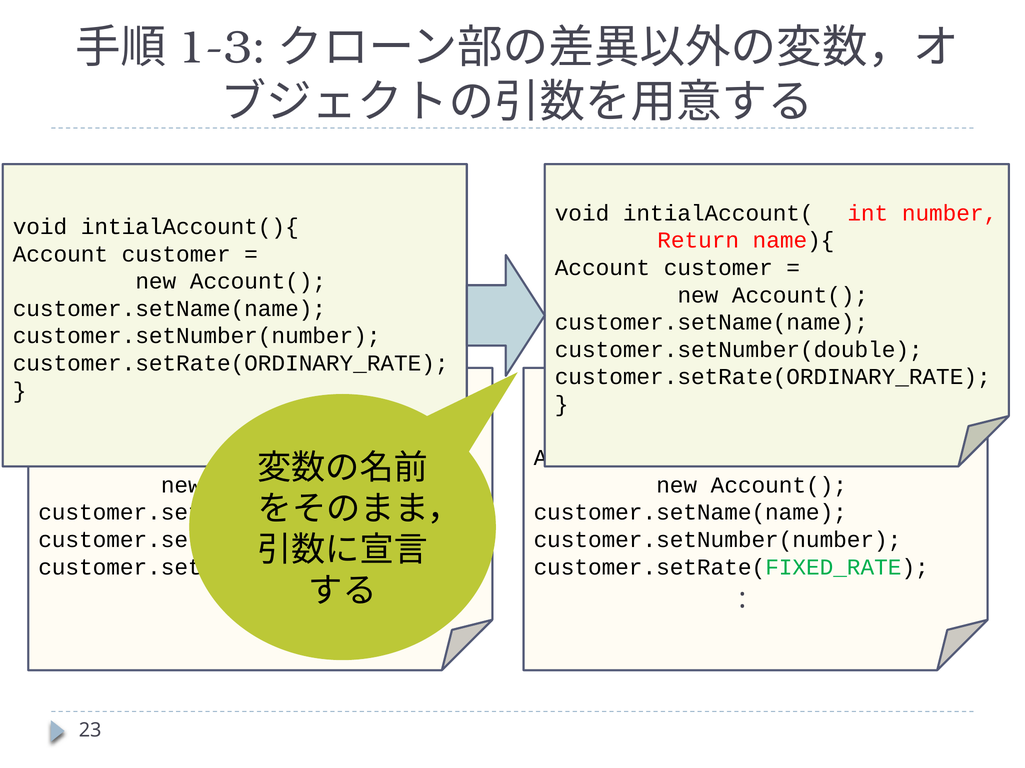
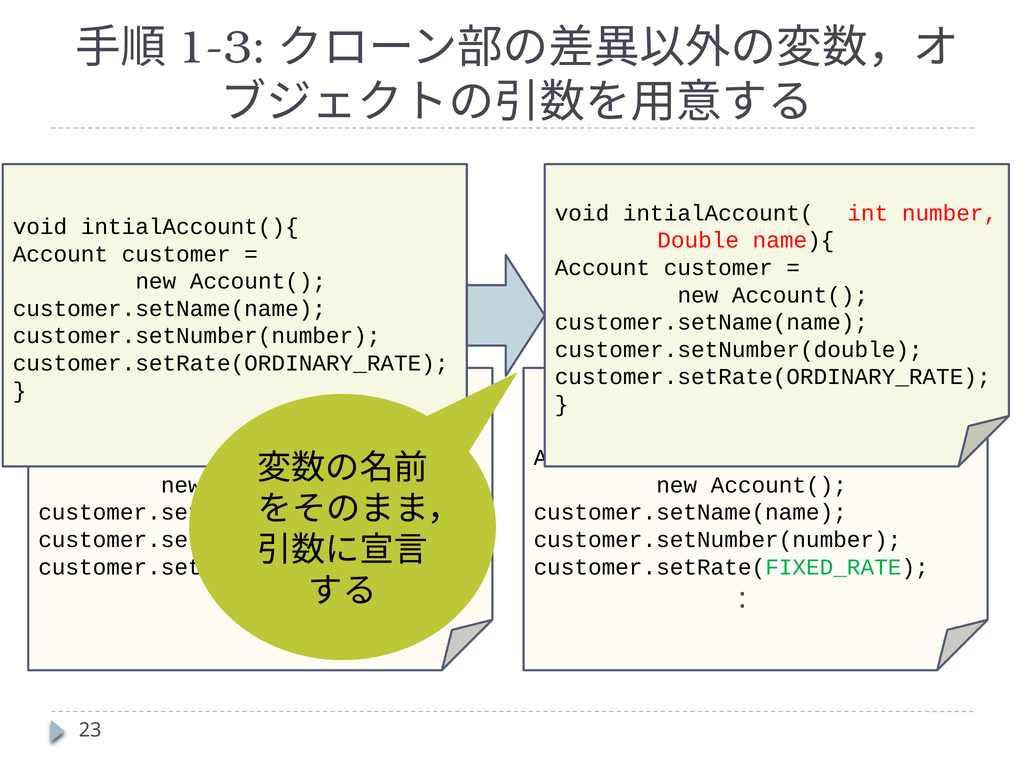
Return: Return -> Double
